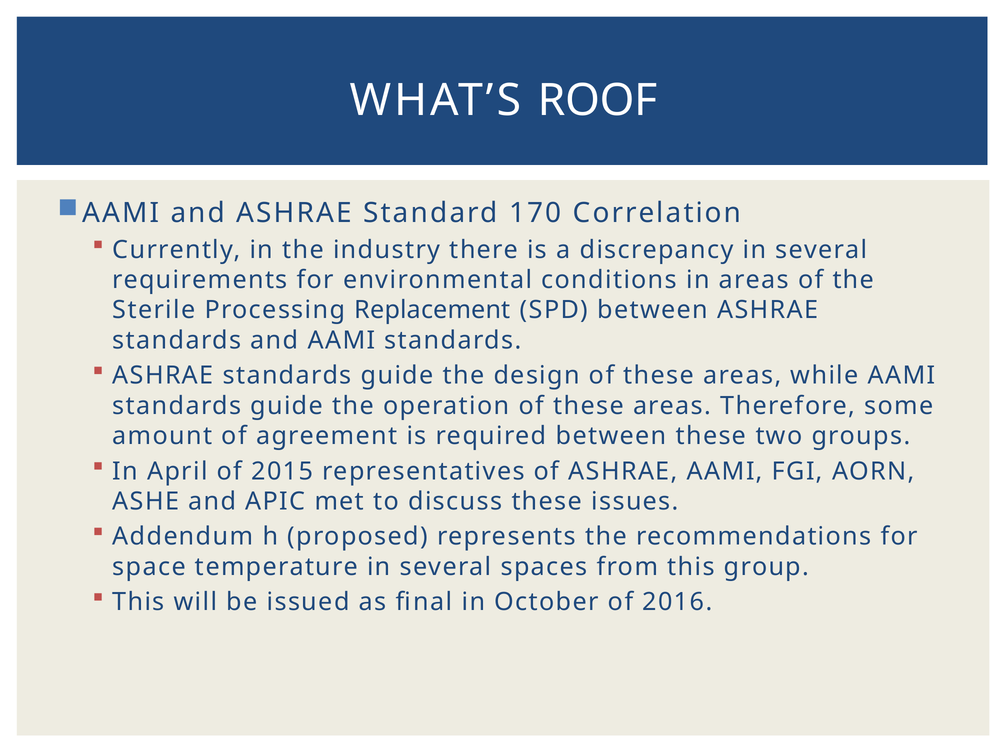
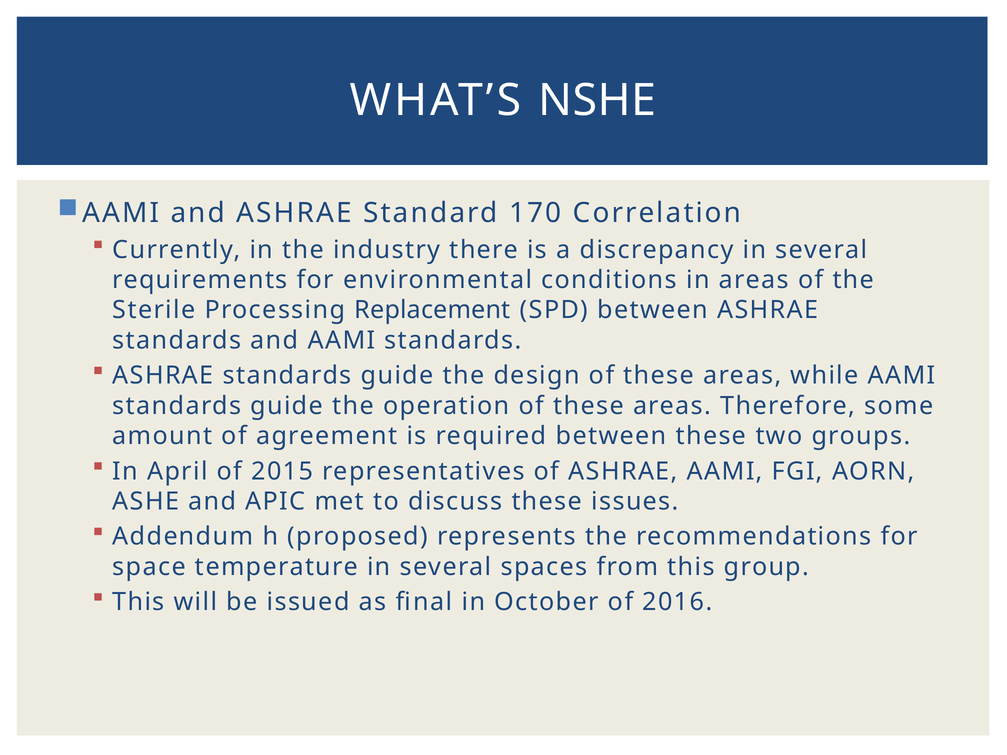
ROOF: ROOF -> NSHE
